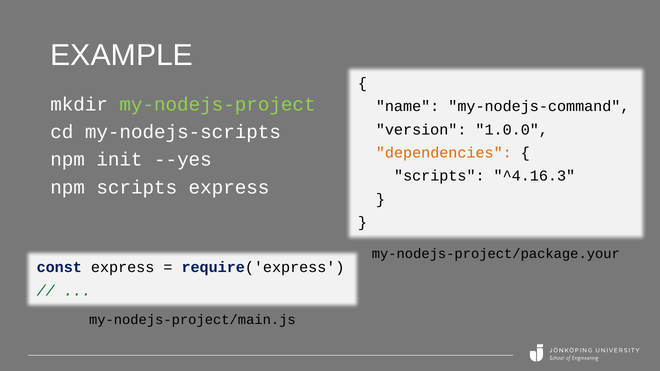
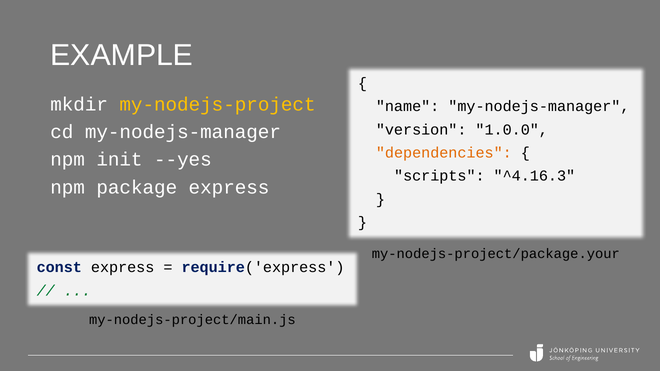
my-nodejs-project colour: light green -> yellow
name my-nodejs-command: my-nodejs-command -> my-nodejs-manager
cd my-nodejs-scripts: my-nodejs-scripts -> my-nodejs-manager
npm scripts: scripts -> package
